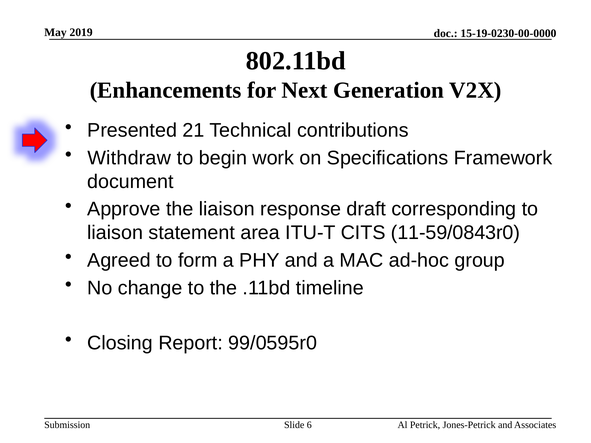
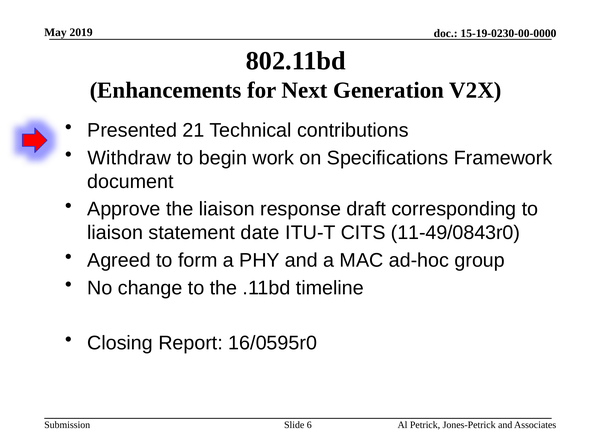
area: area -> date
11-59/0843r0: 11-59/0843r0 -> 11-49/0843r0
99/0595r0: 99/0595r0 -> 16/0595r0
